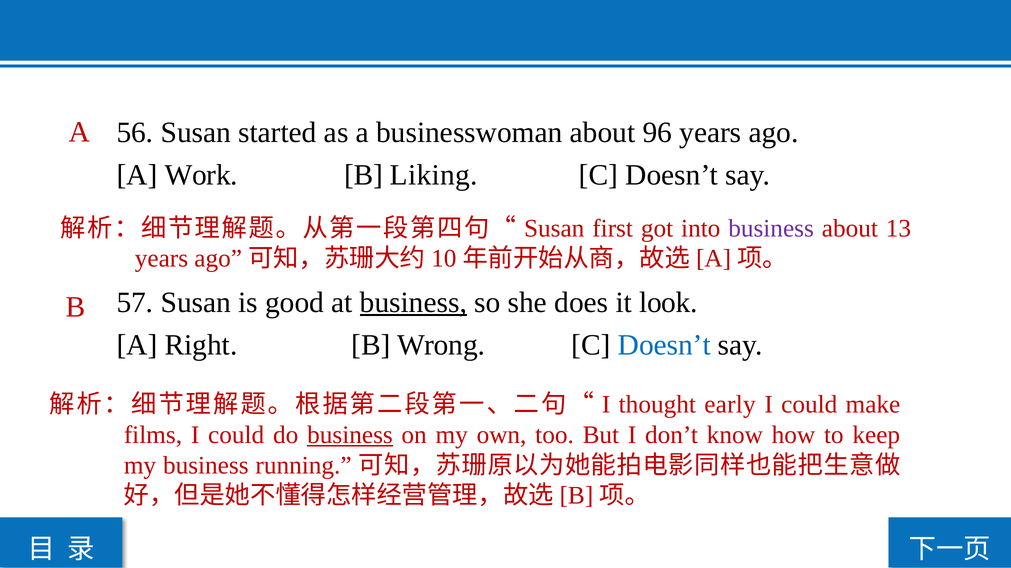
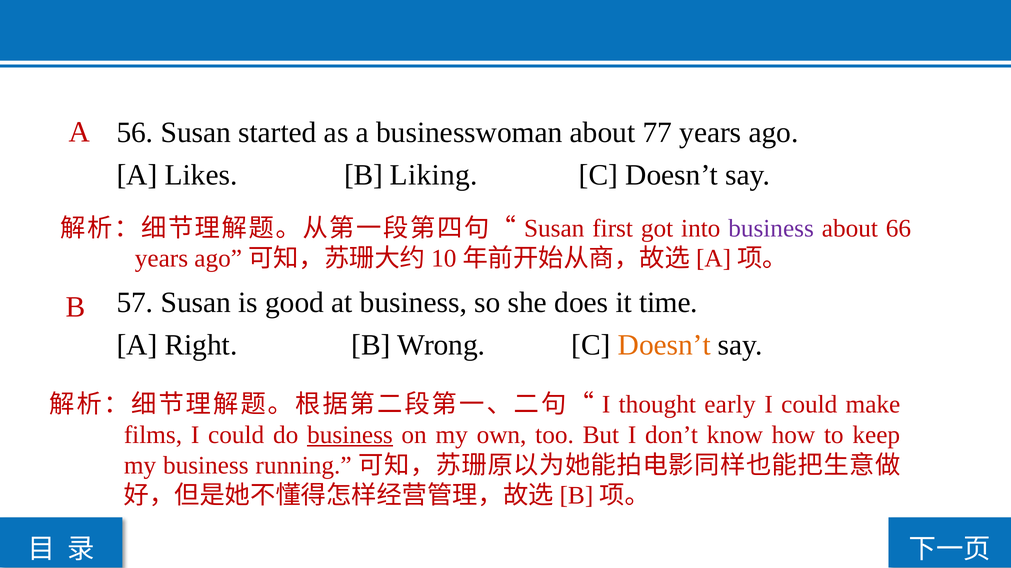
96: 96 -> 77
Work: Work -> Likes
13: 13 -> 66
business at (413, 303) underline: present -> none
look: look -> time
Doesn’t at (664, 345) colour: blue -> orange
